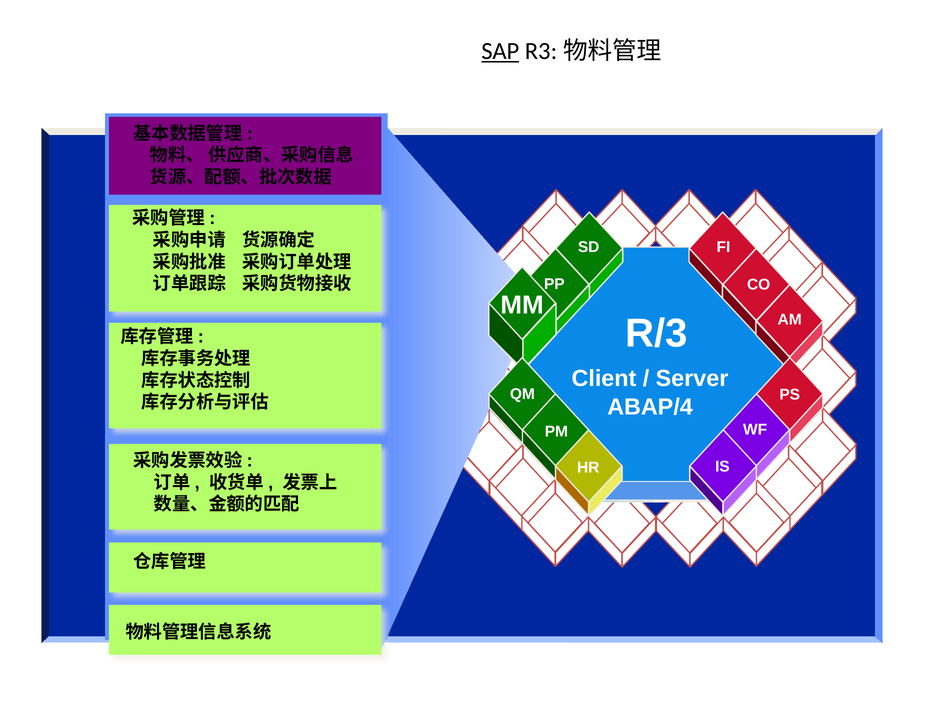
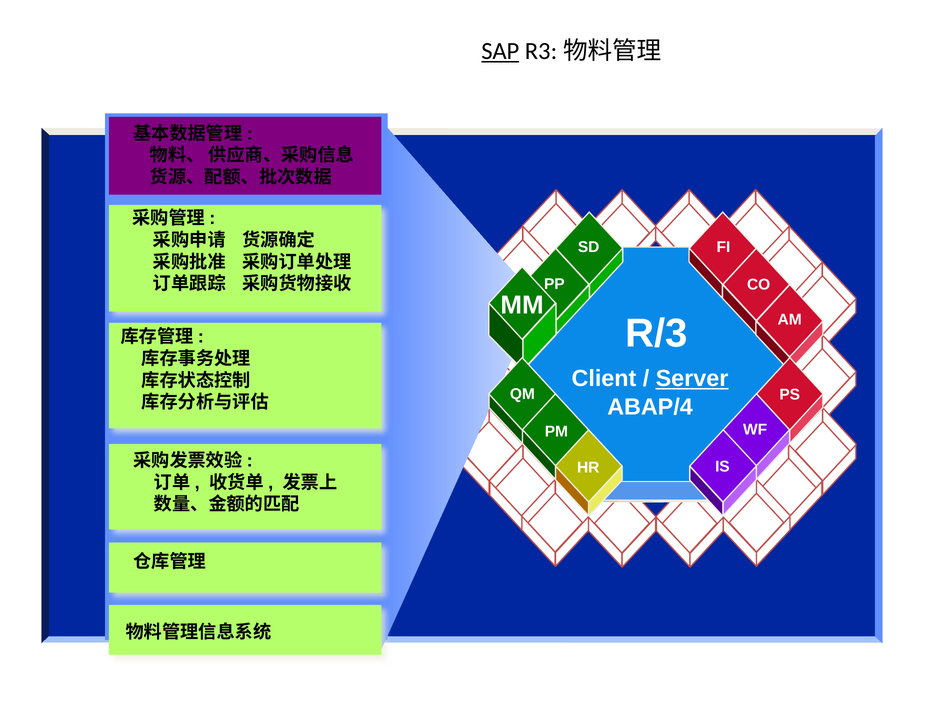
Server underline: none -> present
